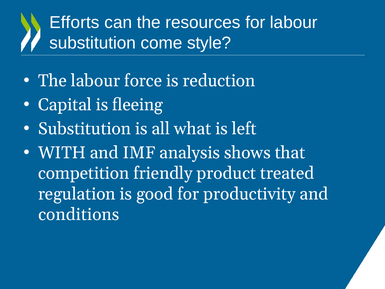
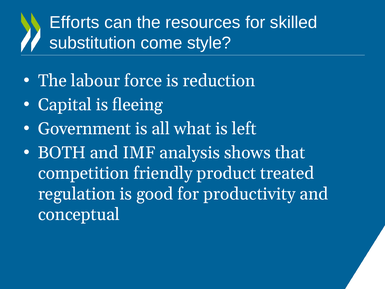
for labour: labour -> skilled
Substitution at (84, 129): Substitution -> Government
WITH: WITH -> BOTH
conditions: conditions -> conceptual
